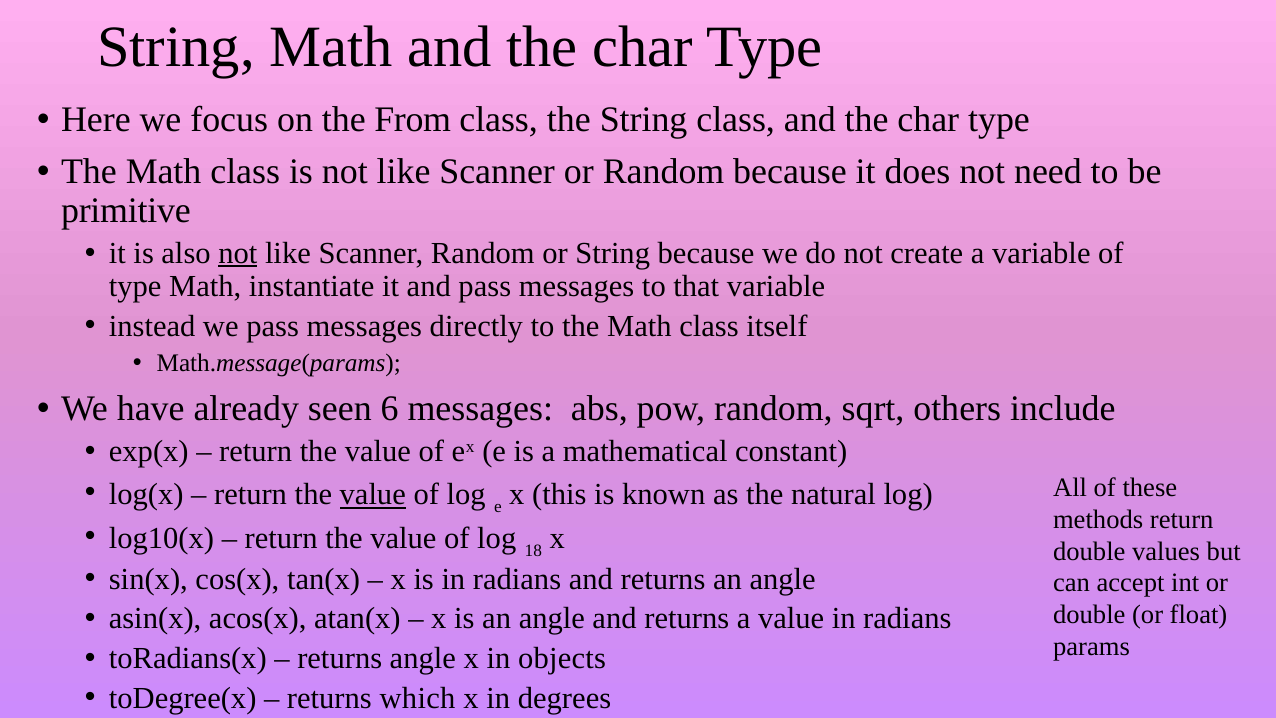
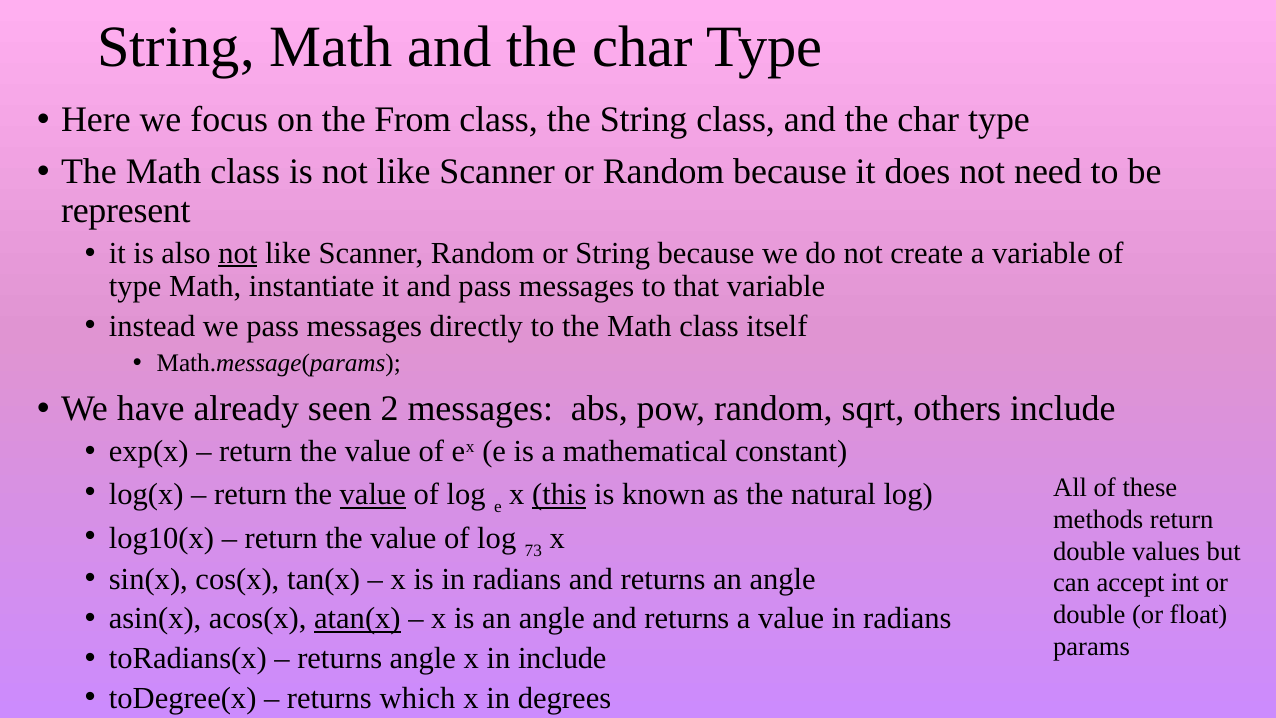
primitive: primitive -> represent
6: 6 -> 2
this underline: none -> present
18: 18 -> 73
atan(x underline: none -> present
in objects: objects -> include
